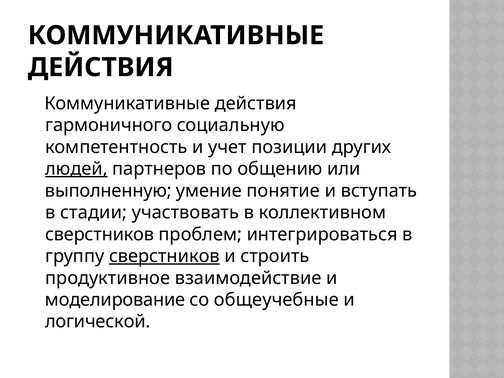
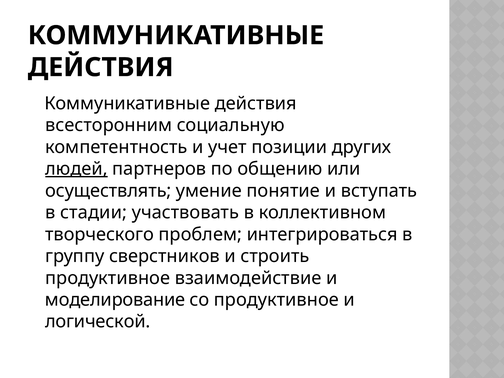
гармоничного: гармоничного -> всесторонним
выполненную: выполненную -> осуществлять
сверстников at (100, 234): сверстников -> творческого
сверстников at (164, 256) underline: present -> none
со общеучебные: общеучебные -> продуктивное
